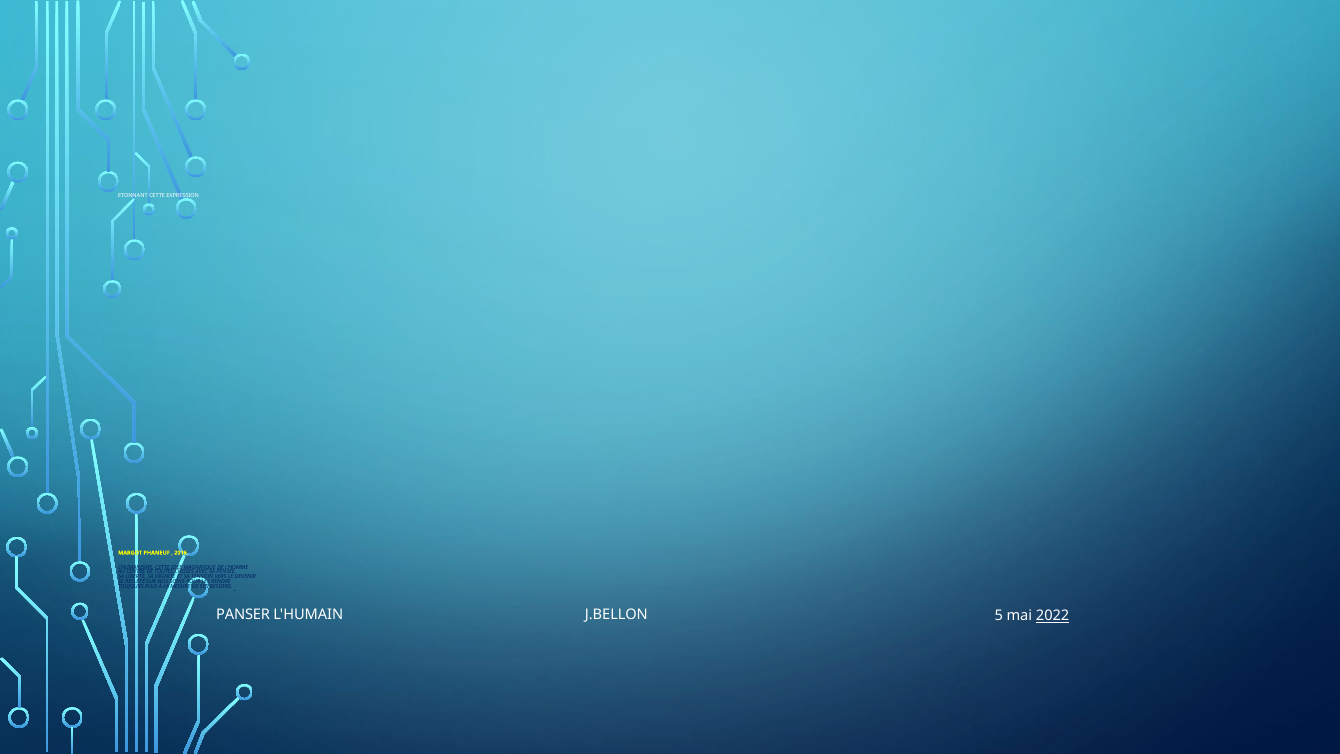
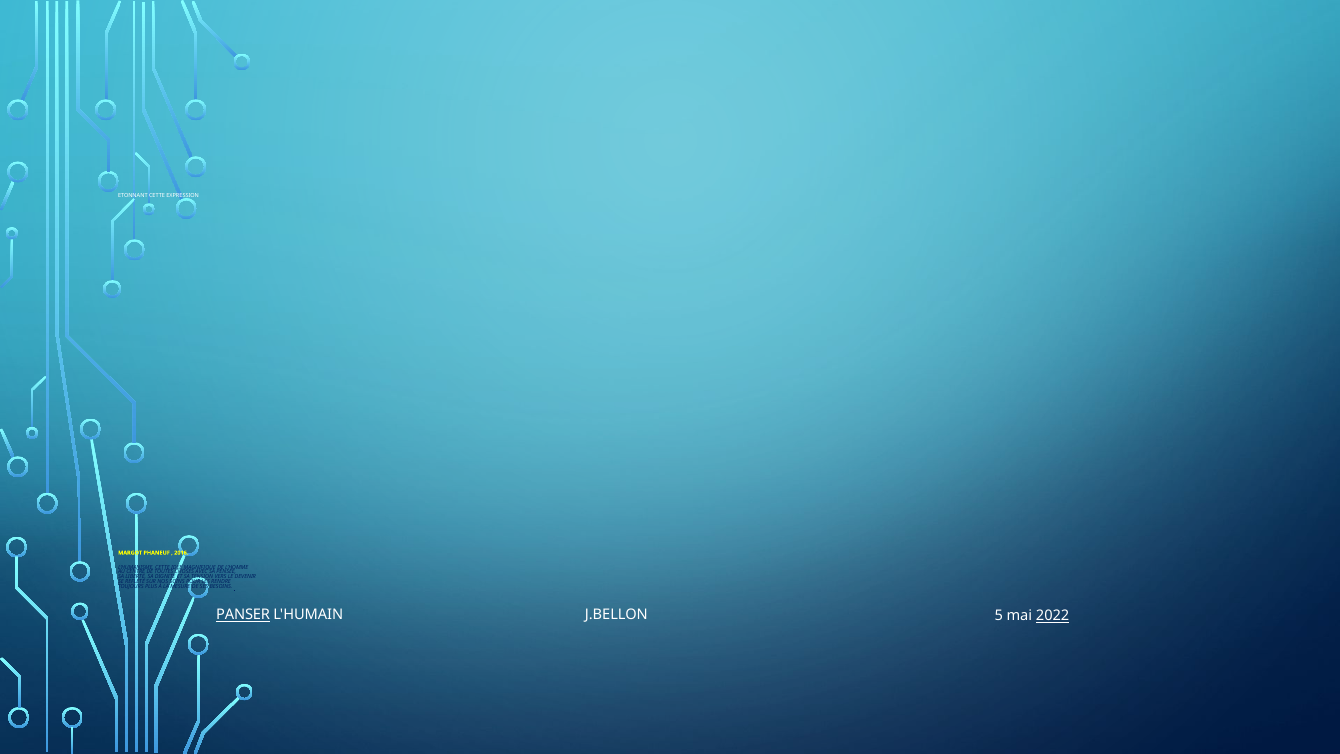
PANSER underline: none -> present
